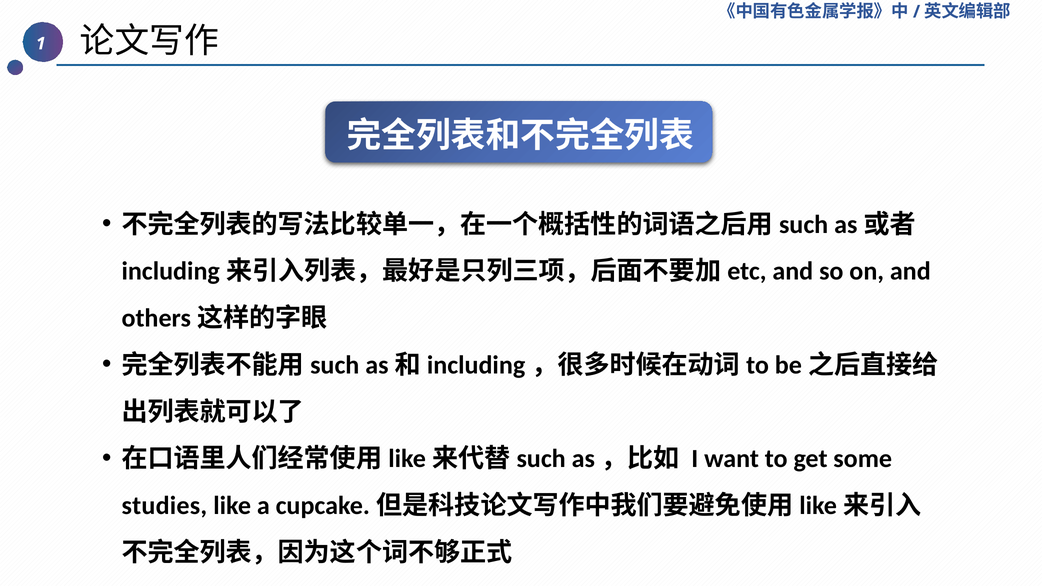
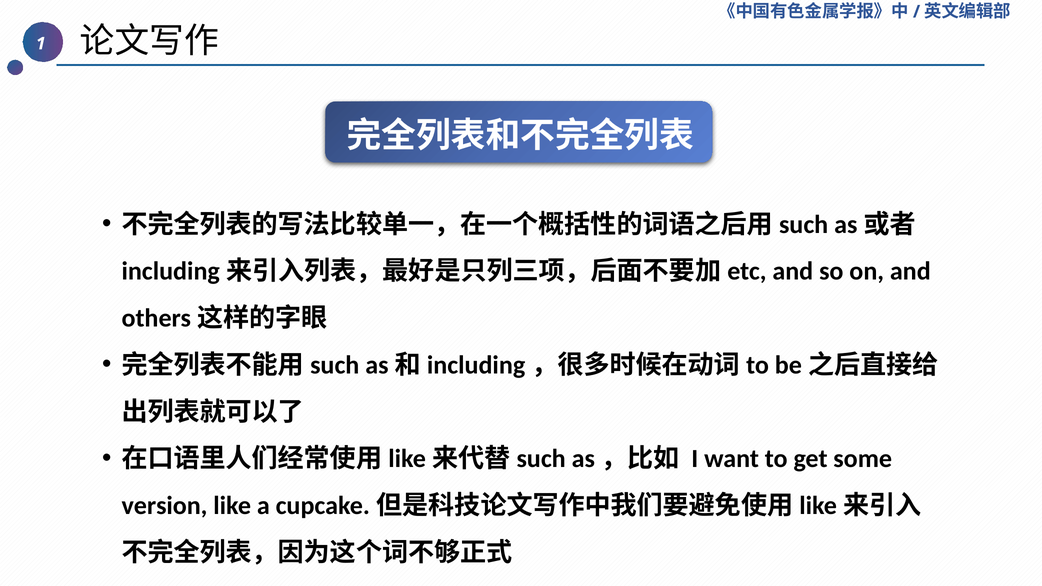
studies: studies -> version
